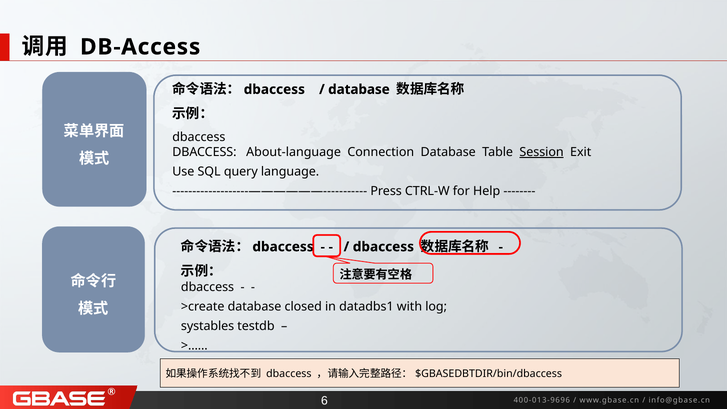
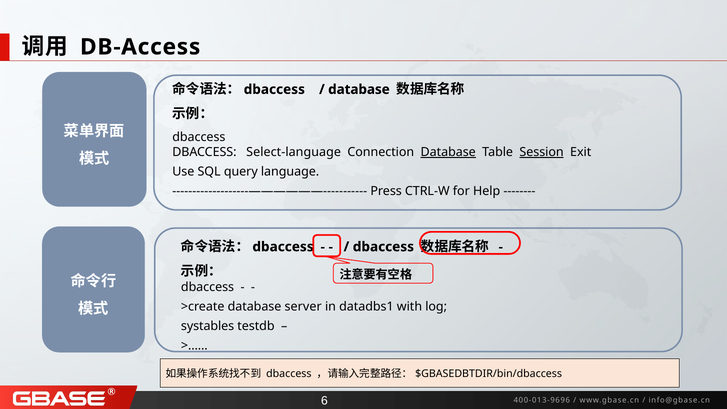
About-language: About-language -> Select-language
Database at (448, 152) underline: none -> present
closed: closed -> server
